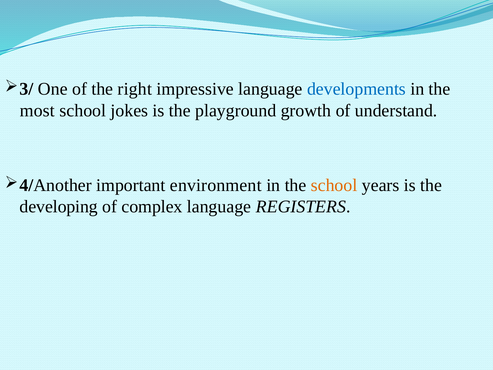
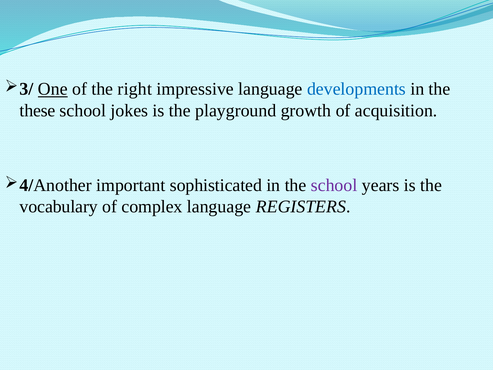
One underline: none -> present
most: most -> these
understand: understand -> acquisition
environment: environment -> sophisticated
school at (334, 185) colour: orange -> purple
developing: developing -> vocabulary
